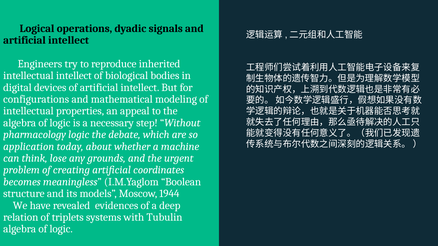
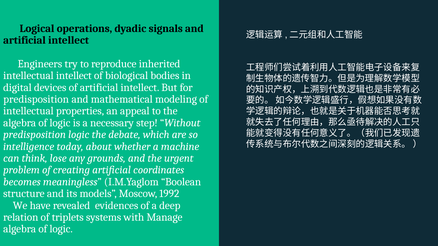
configurations at (36, 99): configurations -> predisposition
pharmacology at (35, 135): pharmacology -> predisposition
application: application -> intelligence
1944: 1944 -> 1992
Tubulin: Tubulin -> Manage
